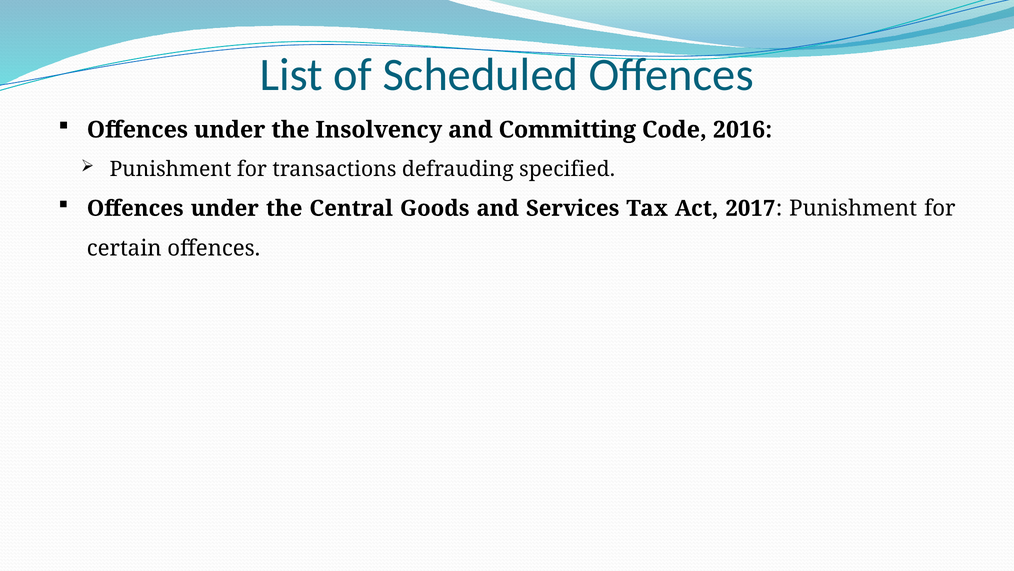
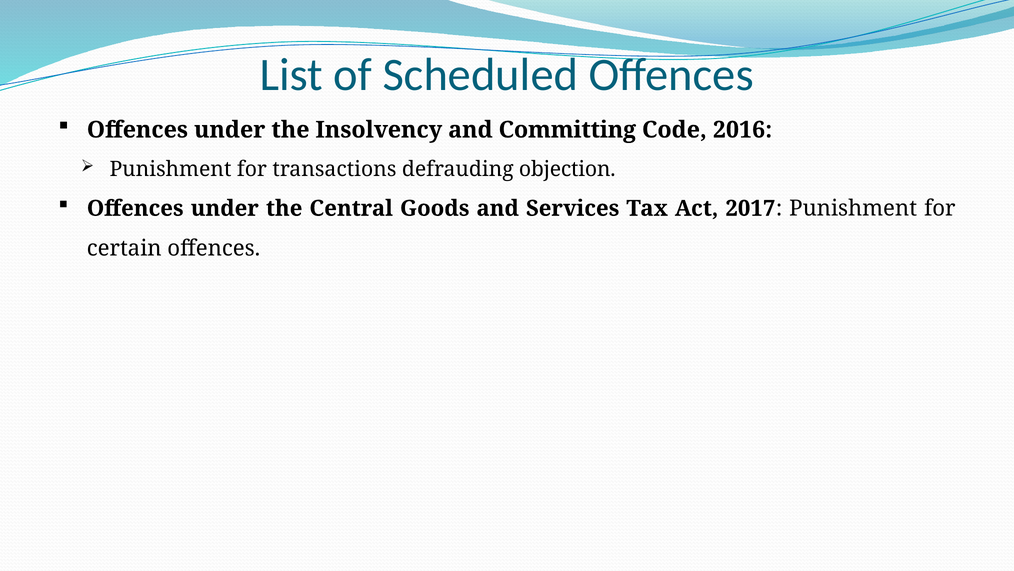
specified: specified -> objection
